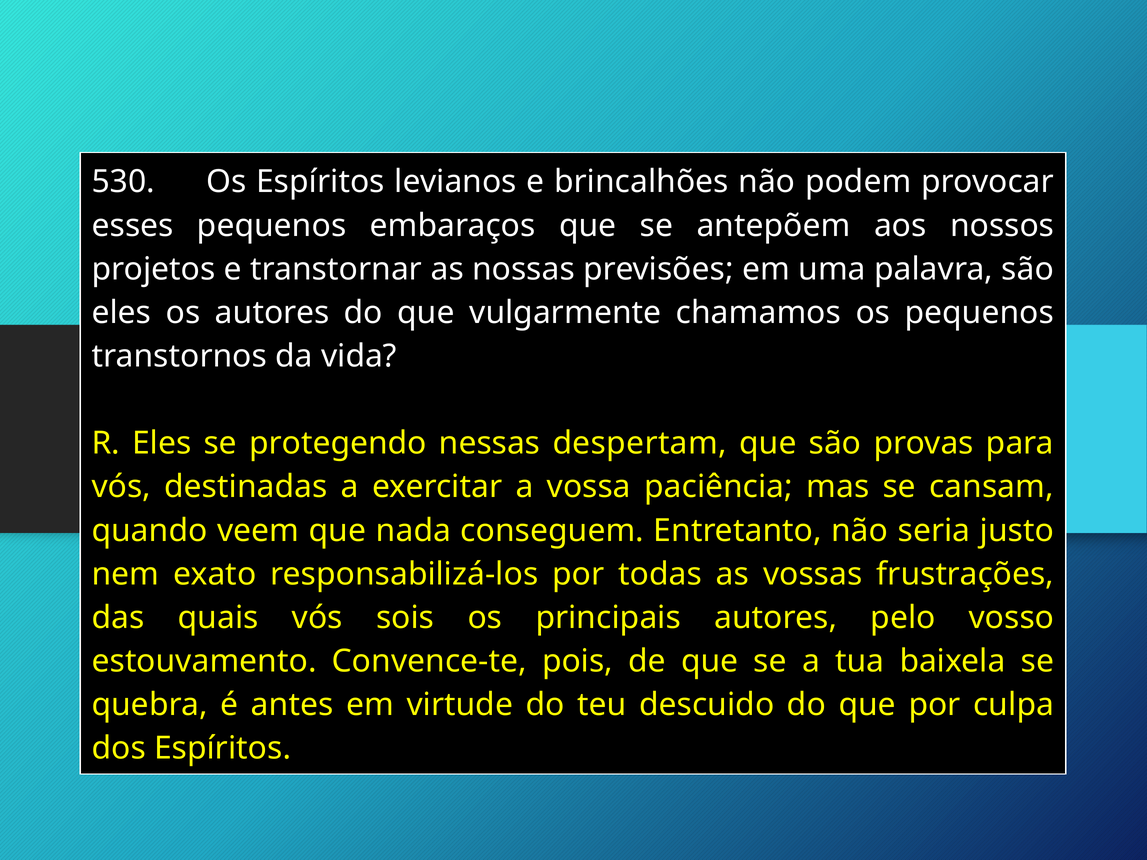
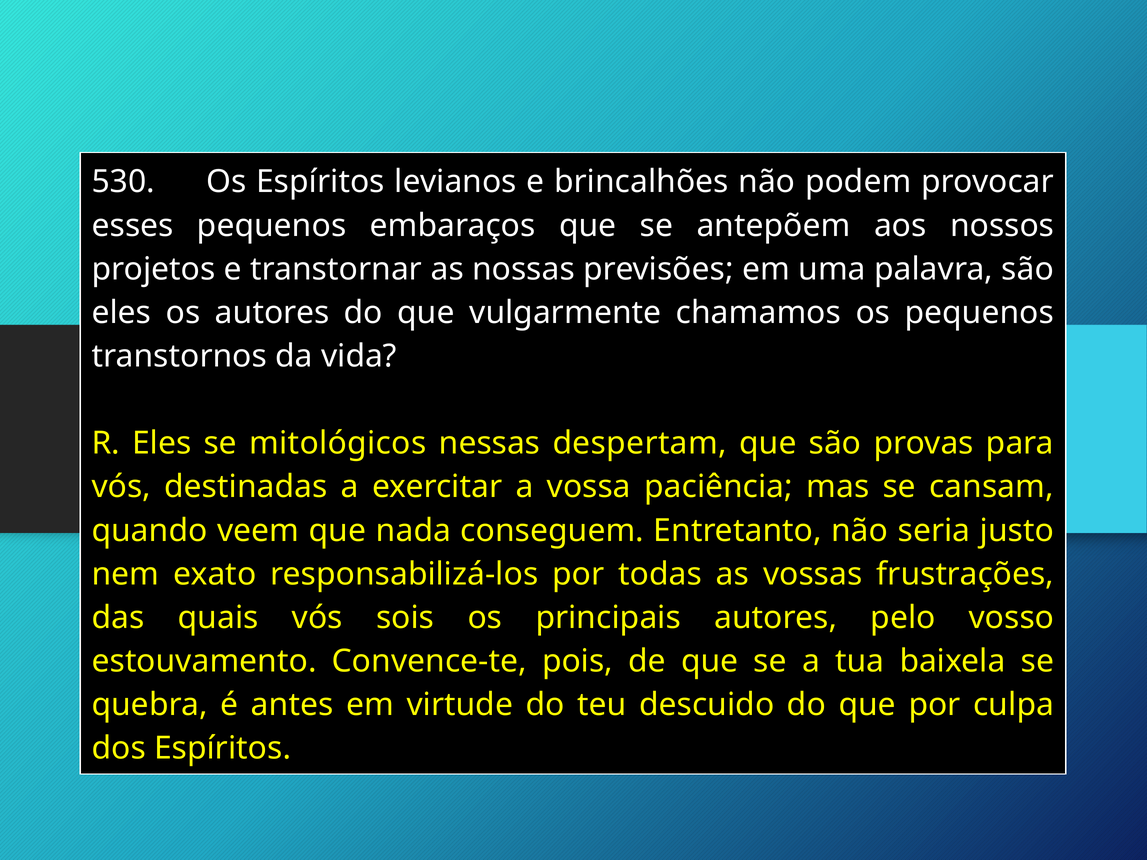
protegendo: protegendo -> mitológicos
